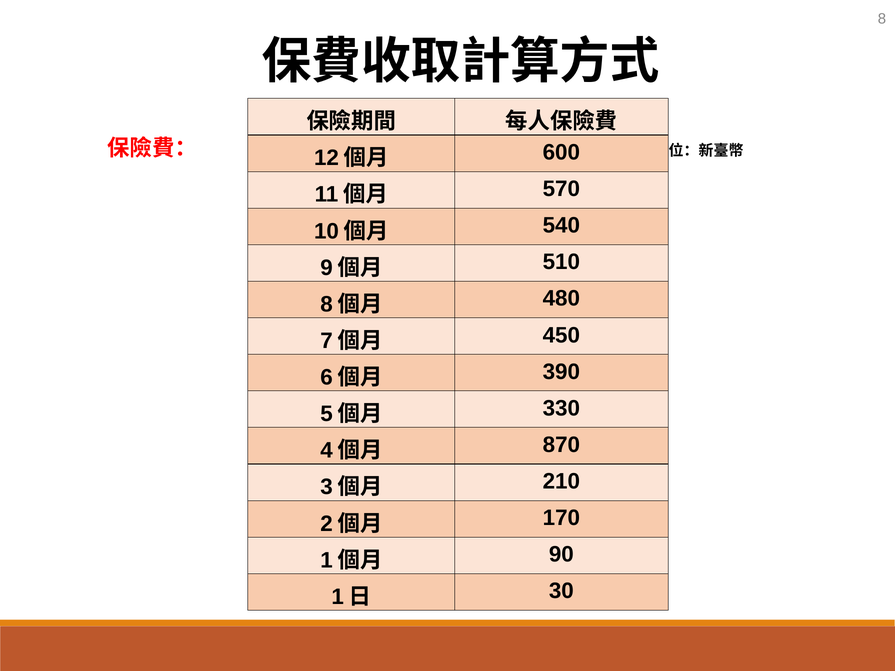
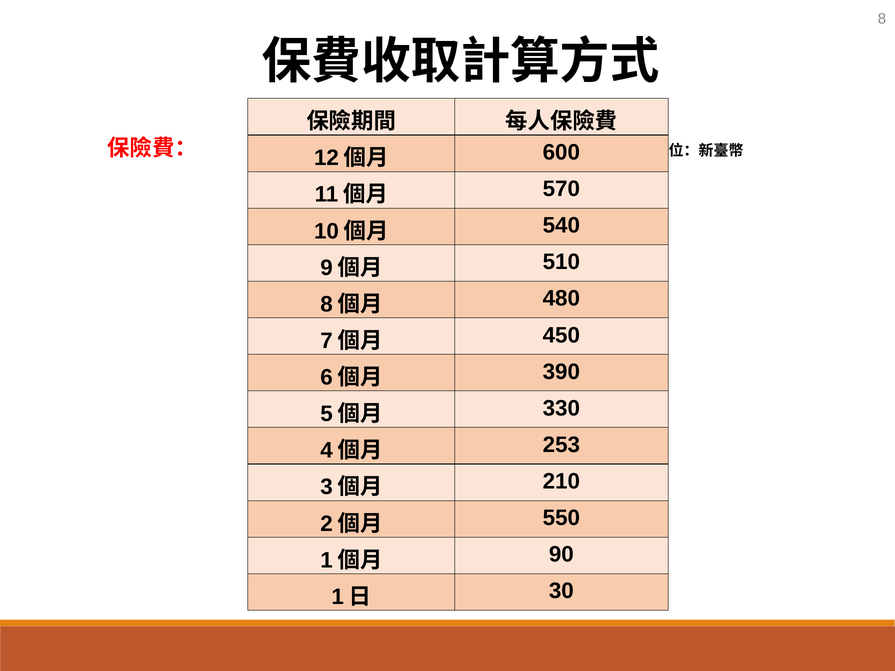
870: 870 -> 253
170: 170 -> 550
